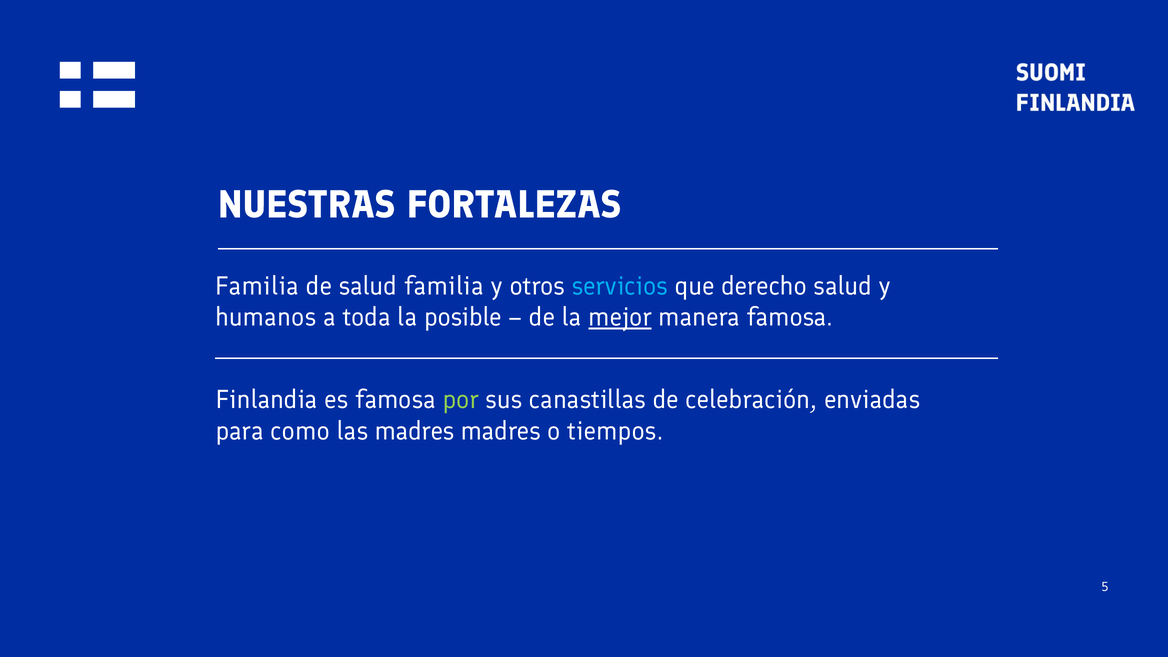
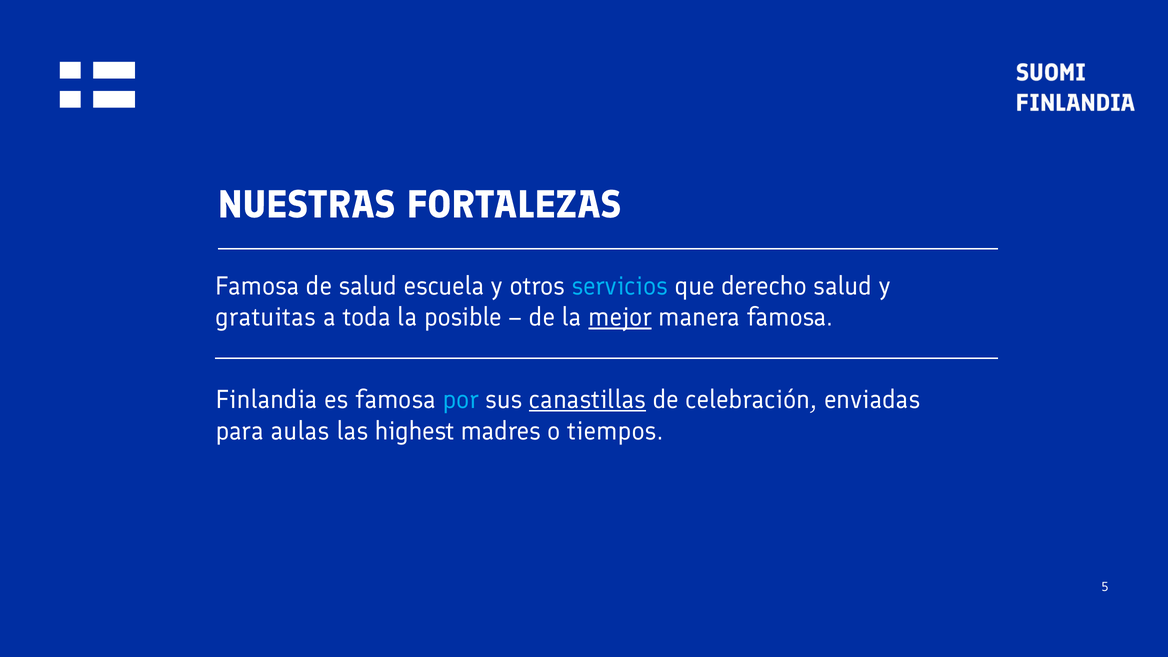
Familia at (257, 286): Familia -> Famosa
salud familia: familia -> escuela
humanos: humanos -> gratuitas
por colour: light green -> light blue
canastillas underline: none -> present
como: como -> aulas
las madres: madres -> highest
